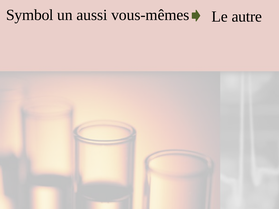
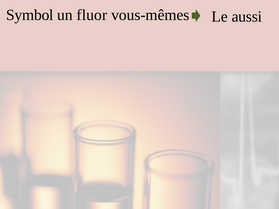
aussi: aussi -> fluor
autre: autre -> aussi
